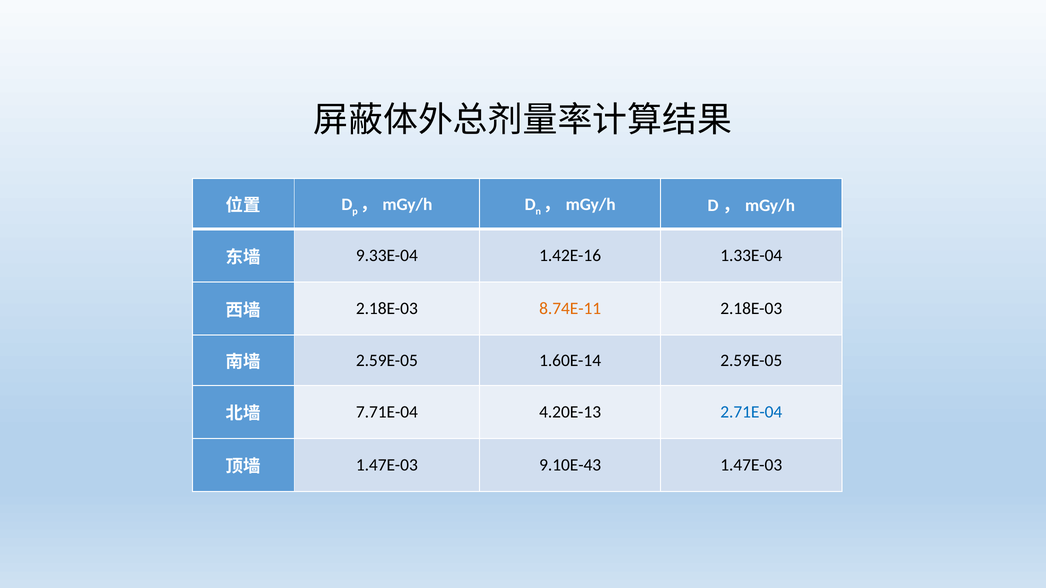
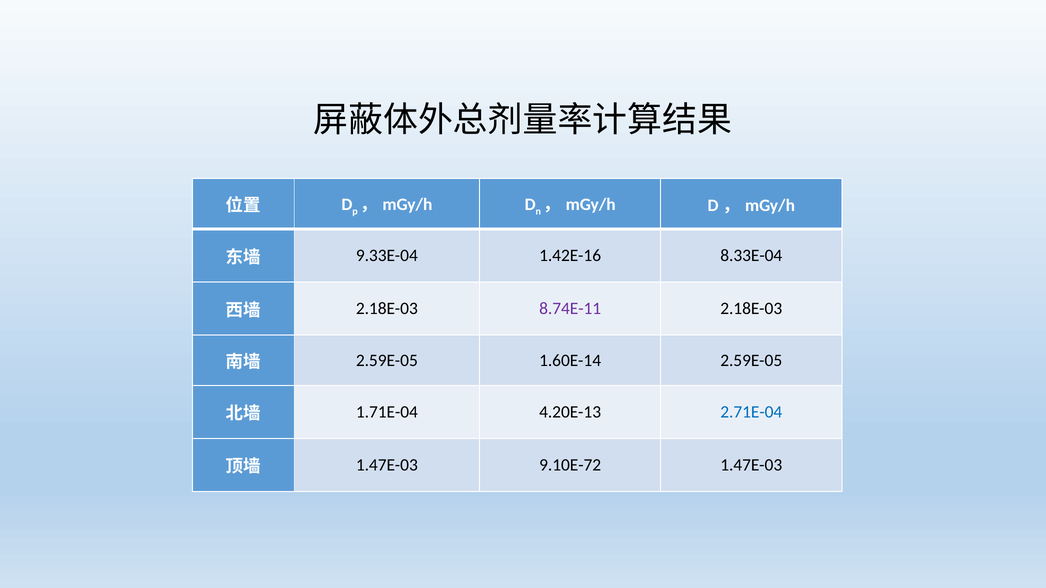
1.33E-04: 1.33E-04 -> 8.33E-04
8.74E-11 colour: orange -> purple
7.71E-04: 7.71E-04 -> 1.71E-04
9.10E-43: 9.10E-43 -> 9.10E-72
